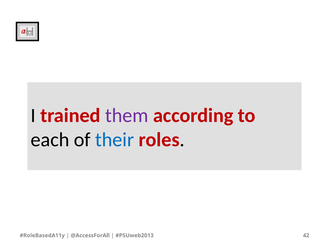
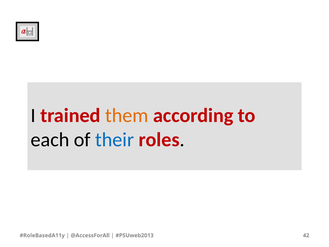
them colour: purple -> orange
